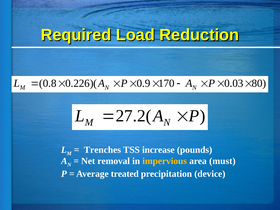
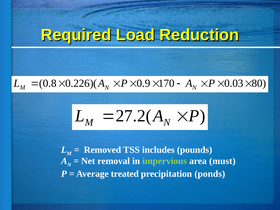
Trenches: Trenches -> Removed
increase: increase -> includes
impervious colour: yellow -> light green
device: device -> ponds
